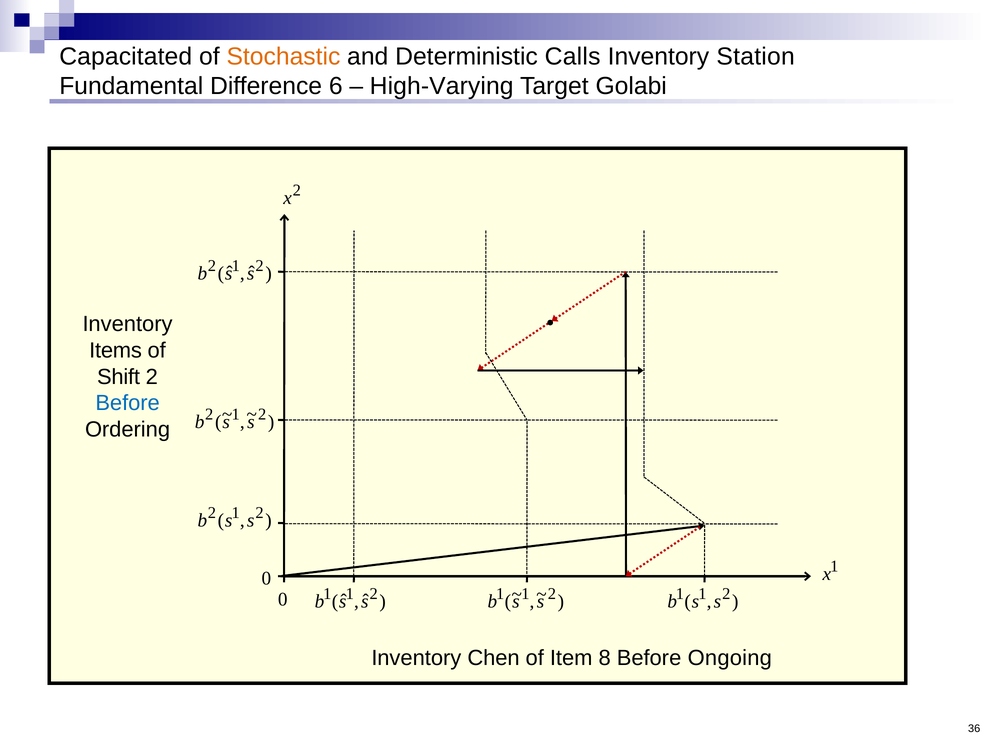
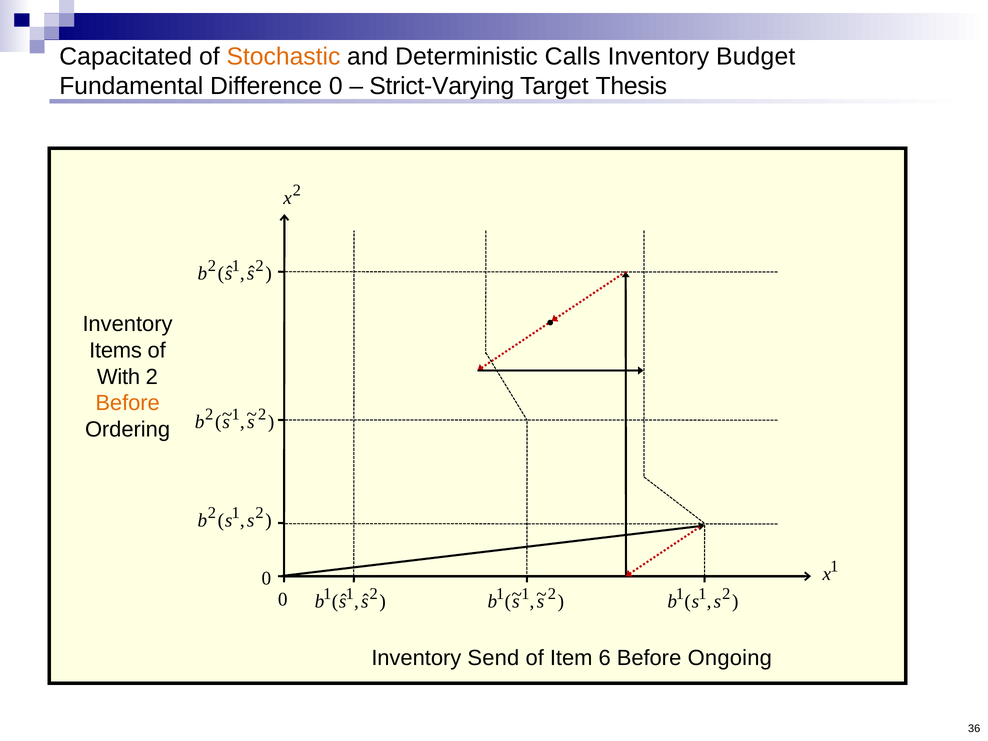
Station: Station -> Budget
Difference 6: 6 -> 0
High-Varying: High-Varying -> Strict-Varying
Golabi: Golabi -> Thesis
Shift: Shift -> With
Before at (128, 403) colour: blue -> orange
Chen: Chen -> Send
8: 8 -> 6
